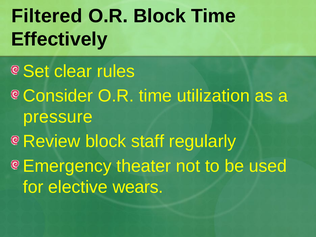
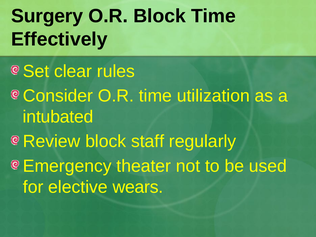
Filtered: Filtered -> Surgery
pressure: pressure -> intubated
